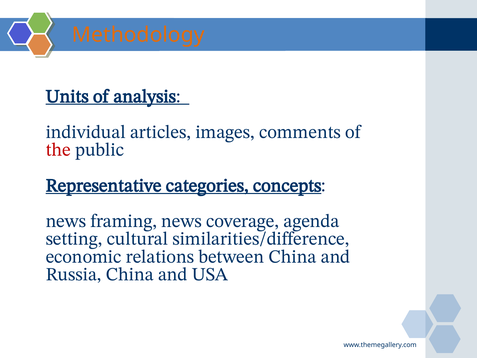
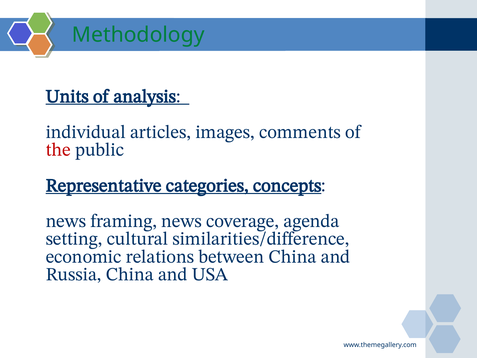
Methodology colour: orange -> green
